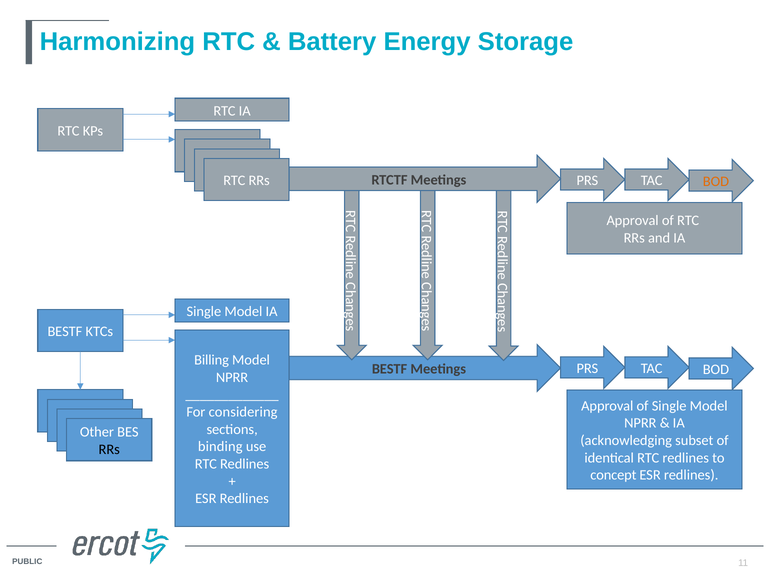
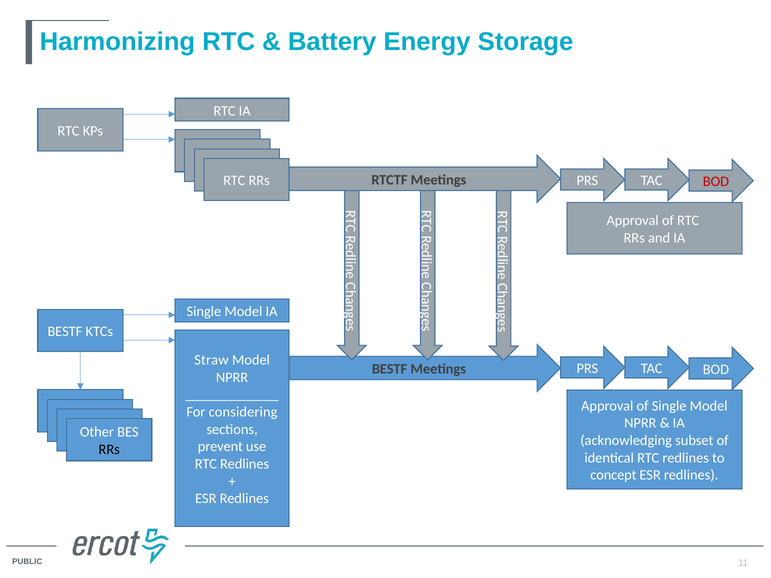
BOD at (716, 182) colour: orange -> red
Billing: Billing -> Straw
binding: binding -> prevent
